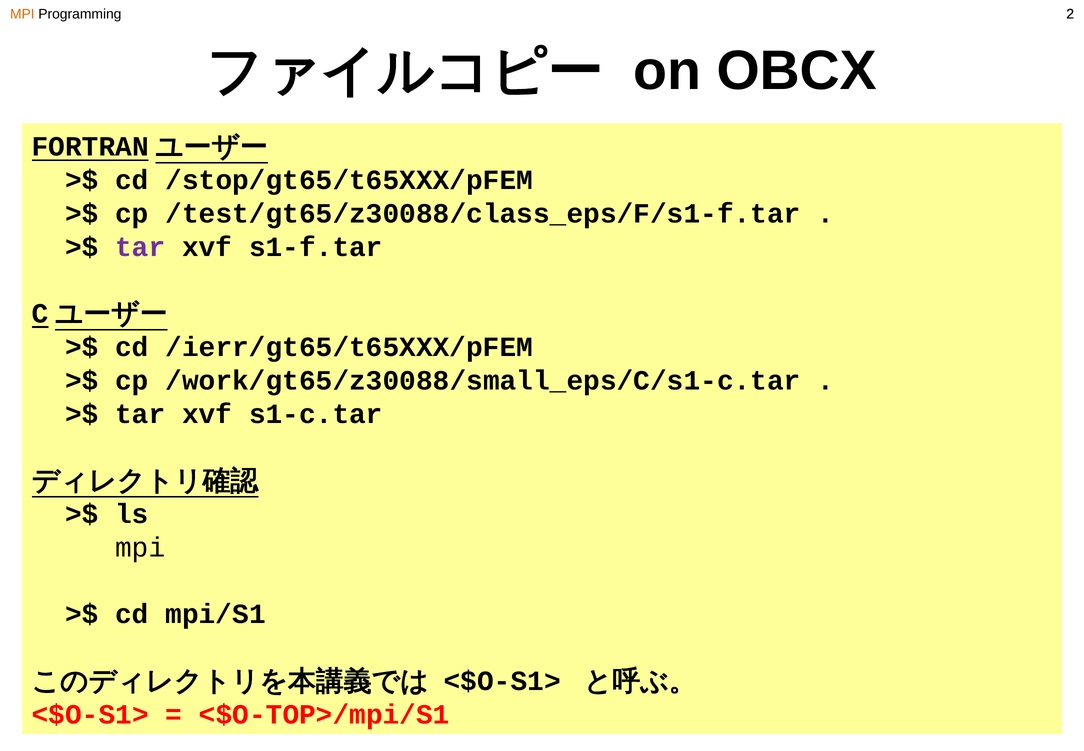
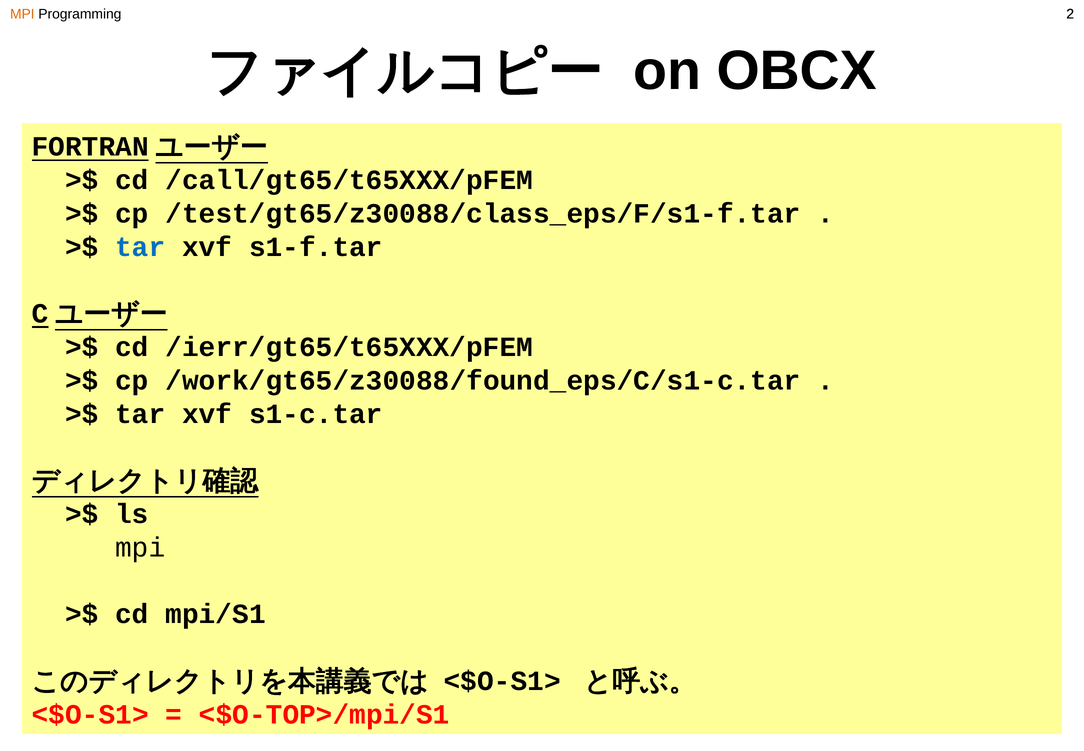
/stop/gt65/t65XXX/pFEM: /stop/gt65/t65XXX/pFEM -> /call/gt65/t65XXX/pFEM
tar at (140, 247) colour: purple -> blue
/work/gt65/z30088/small_eps/C/s1-c.tar: /work/gt65/z30088/small_eps/C/s1-c.tar -> /work/gt65/z30088/found_eps/C/s1-c.tar
